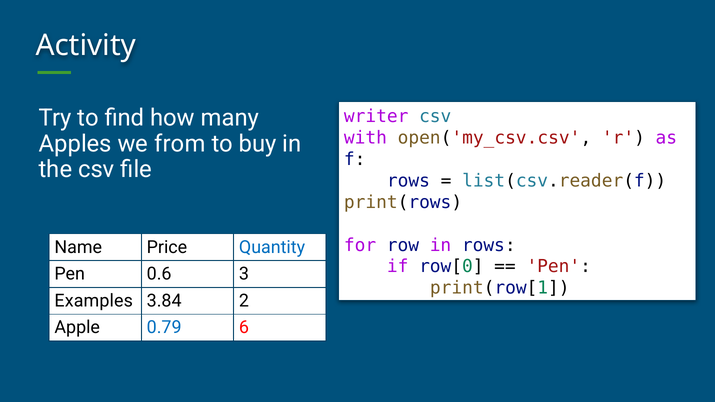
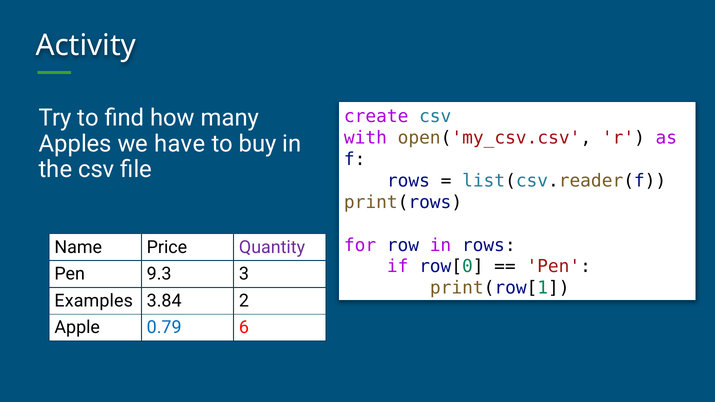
writer: writer -> create
from: from -> have
Quantity colour: blue -> purple
0.6: 0.6 -> 9.3
